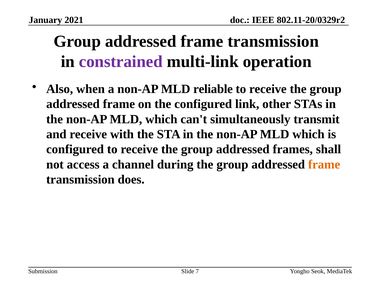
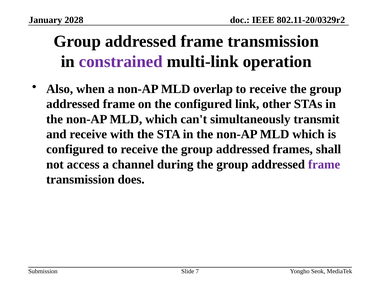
2021: 2021 -> 2028
reliable: reliable -> overlap
frame at (324, 164) colour: orange -> purple
